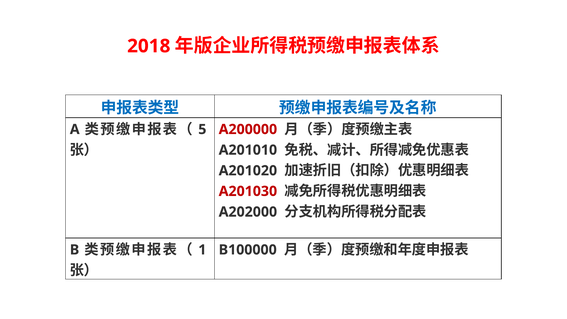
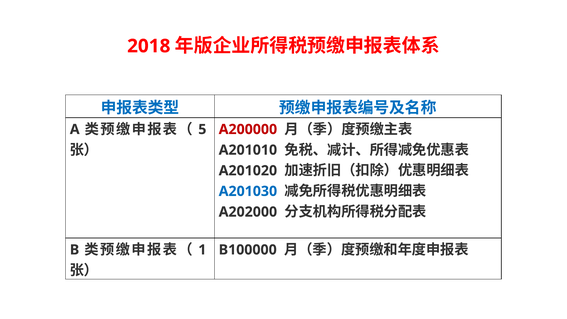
A201030 colour: red -> blue
